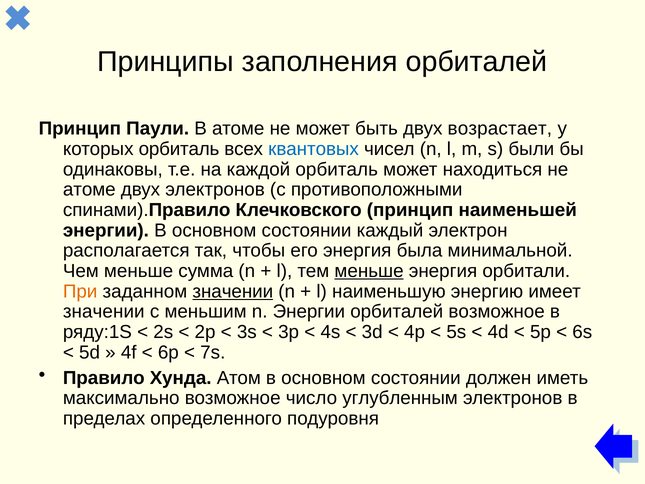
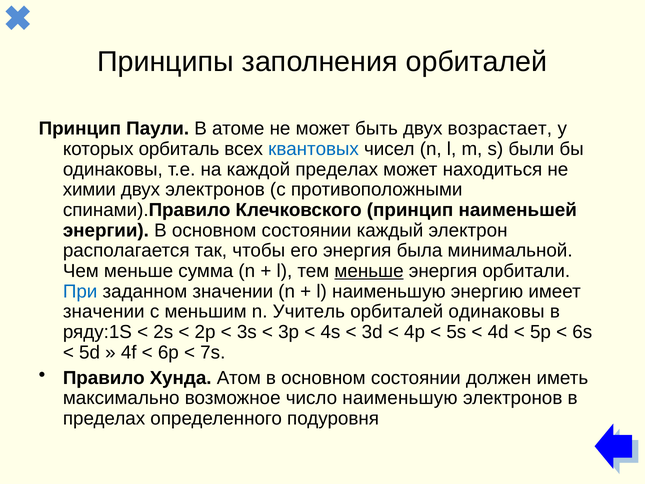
каждой орбиталь: орбиталь -> пределах
атоме at (89, 190): атоме -> химии
При colour: orange -> blue
значении at (233, 291) underline: present -> none
n Энергии: Энергии -> Учитель
орбиталей возможное: возможное -> одинаковы
число углубленным: углубленным -> наименьшую
